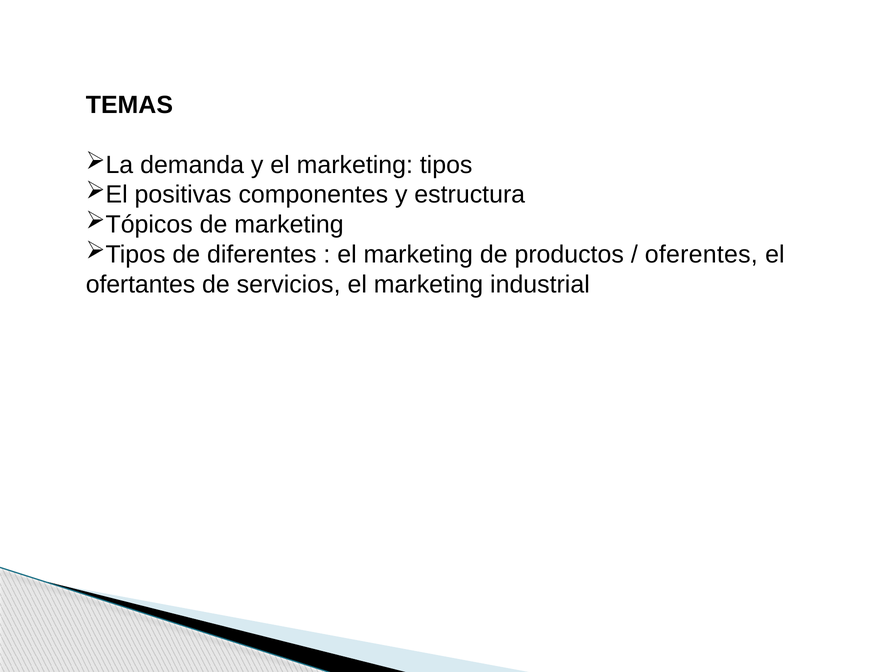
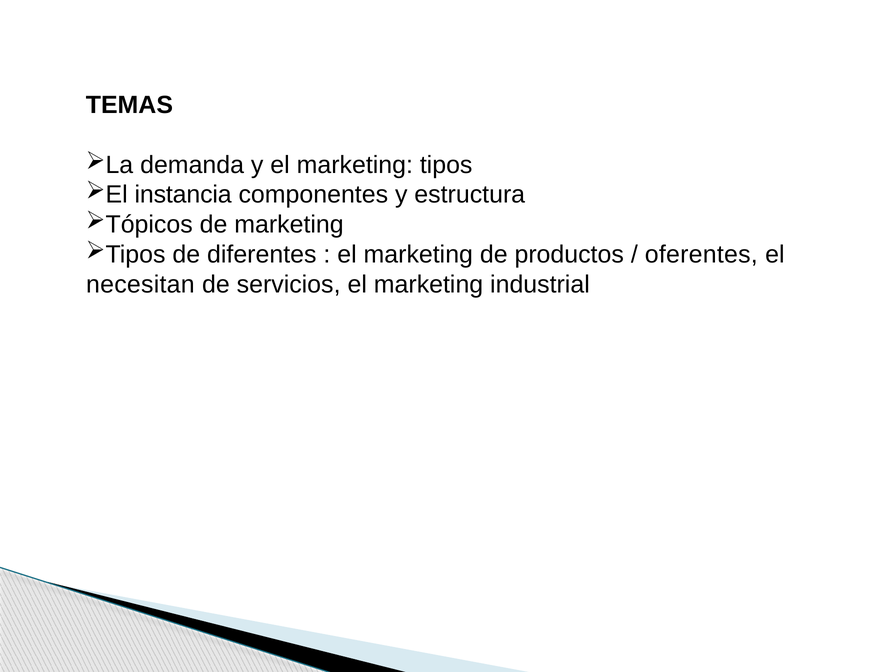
positivas: positivas -> instancia
ofertantes: ofertantes -> necesitan
